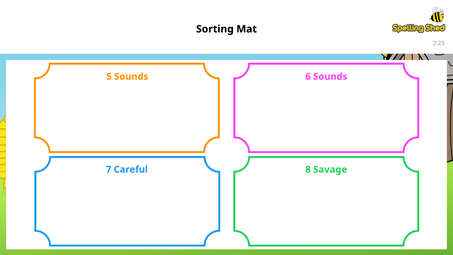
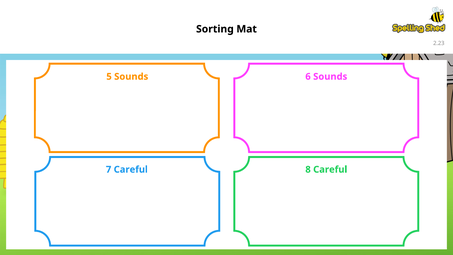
8 Savage: Savage -> Careful
